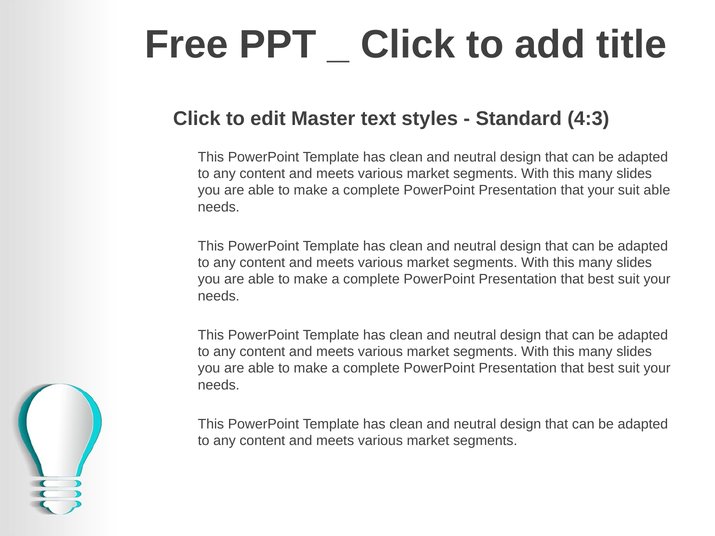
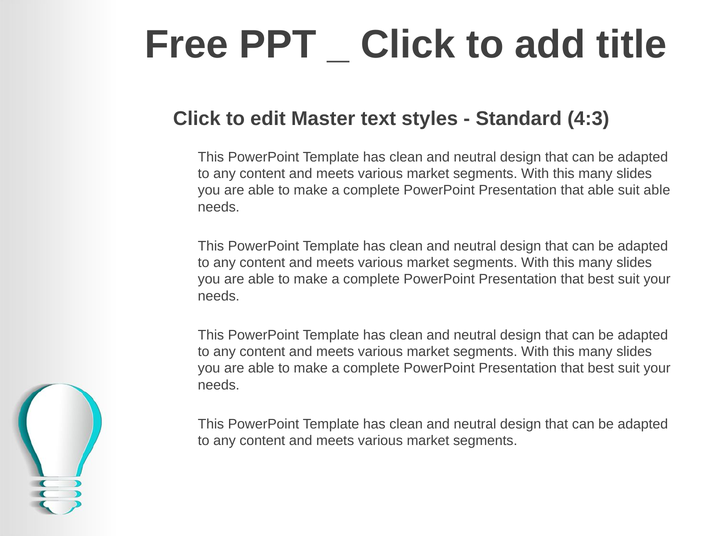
that your: your -> able
